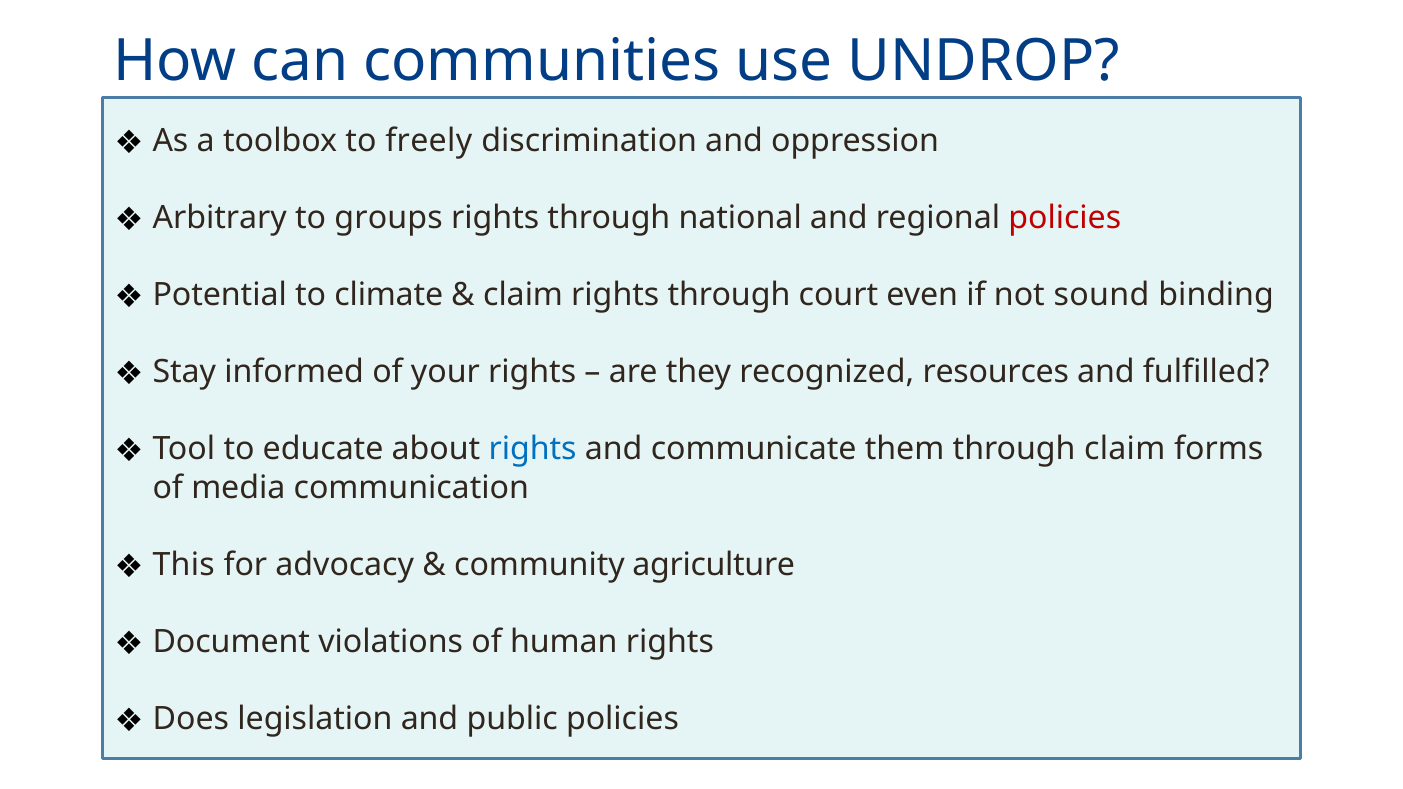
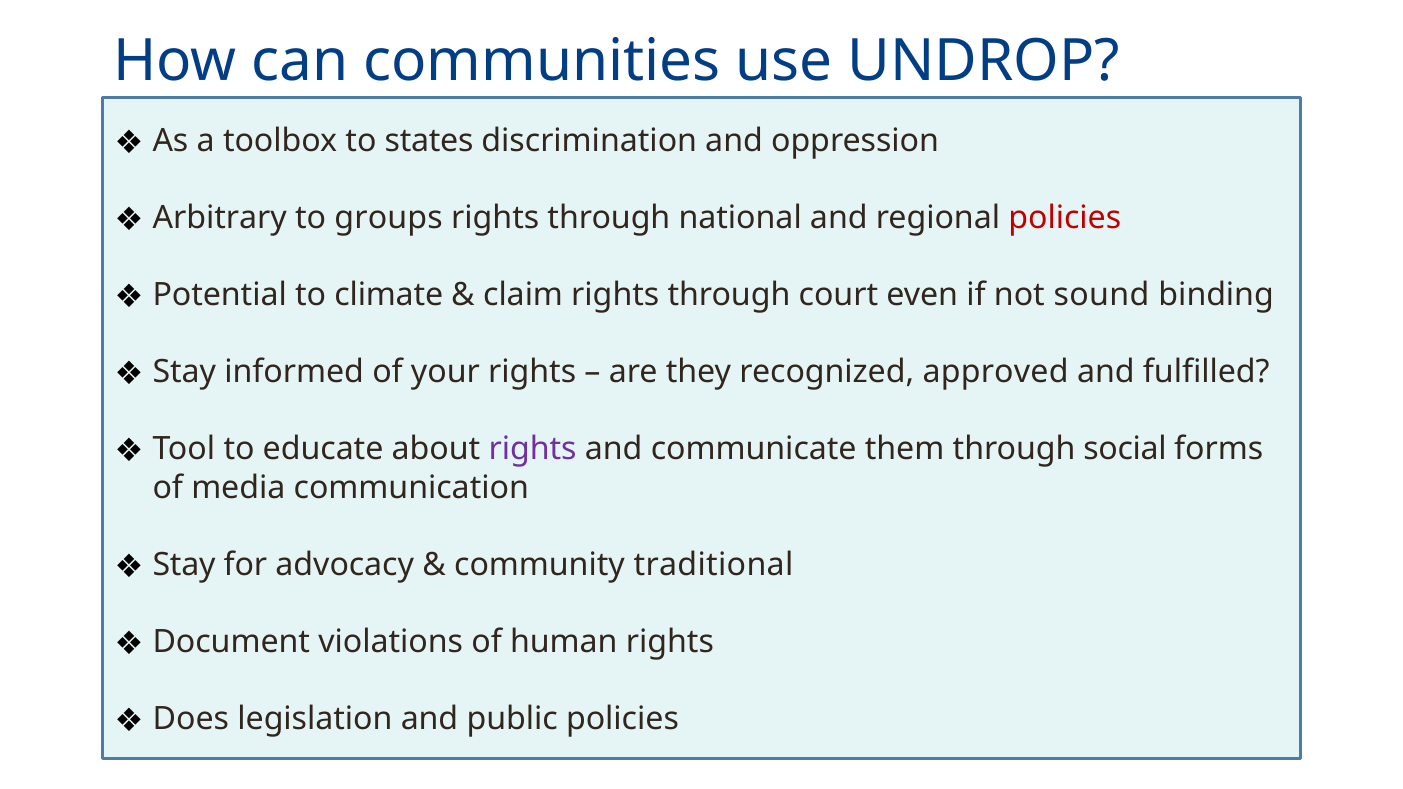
freely: freely -> states
resources: resources -> approved
rights at (533, 449) colour: blue -> purple
through claim: claim -> social
This at (184, 565): This -> Stay
agriculture: agriculture -> traditional
